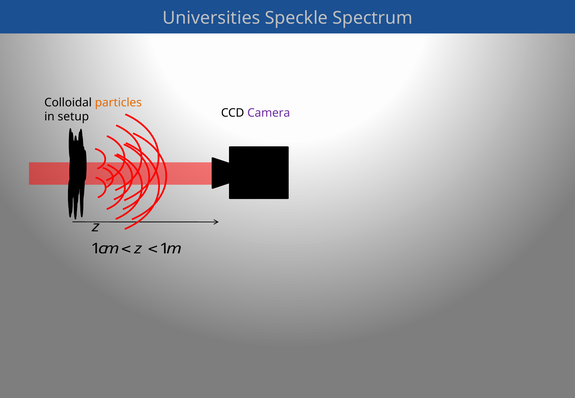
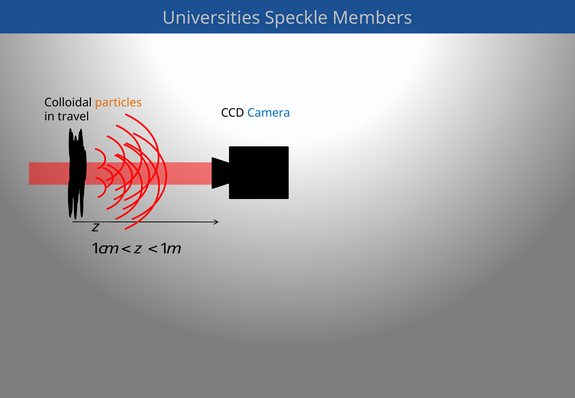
Spectrum: Spectrum -> Members
Camera colour: purple -> blue
setup: setup -> travel
